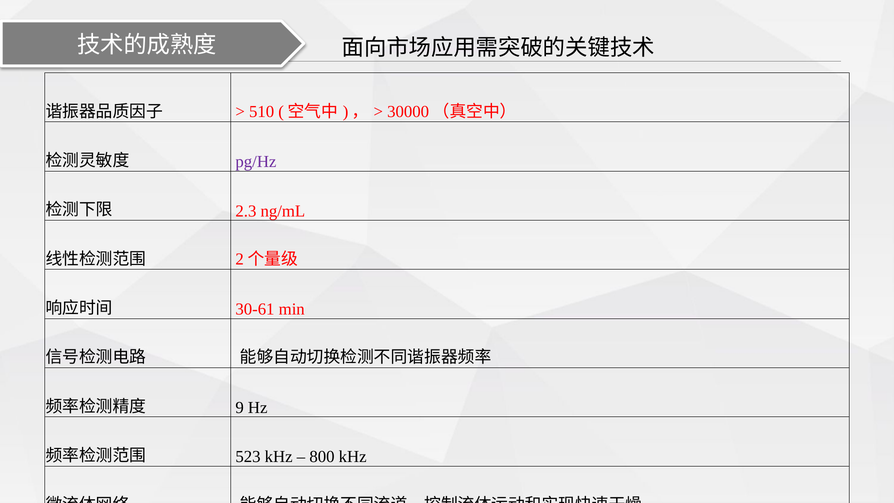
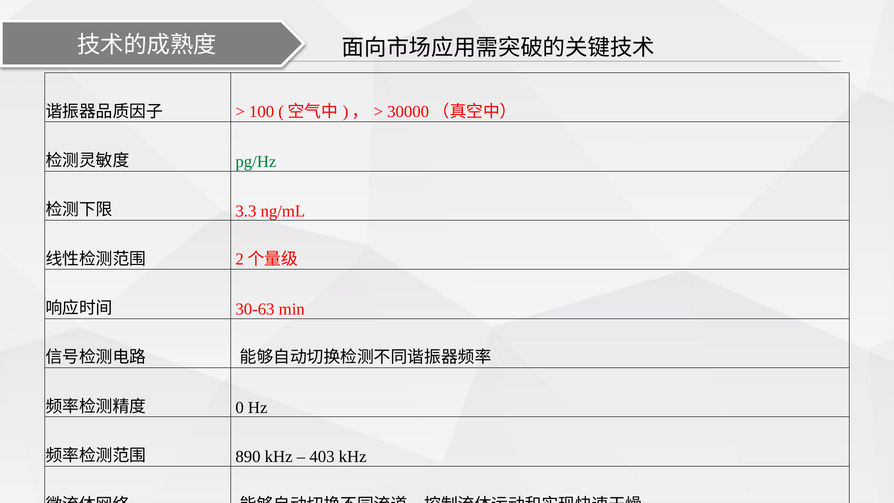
510: 510 -> 100
pg/Hz colour: purple -> green
2.3: 2.3 -> 3.3
30-61: 30-61 -> 30-63
9: 9 -> 0
523: 523 -> 890
800: 800 -> 403
